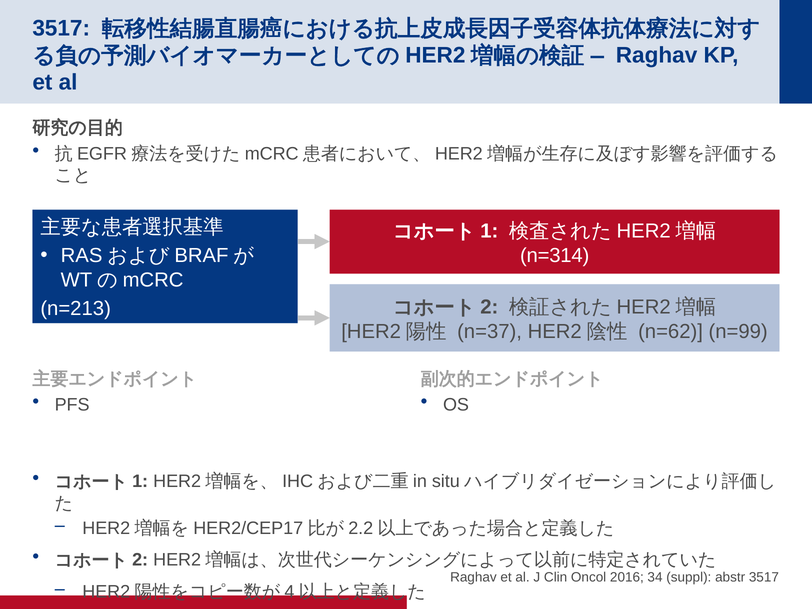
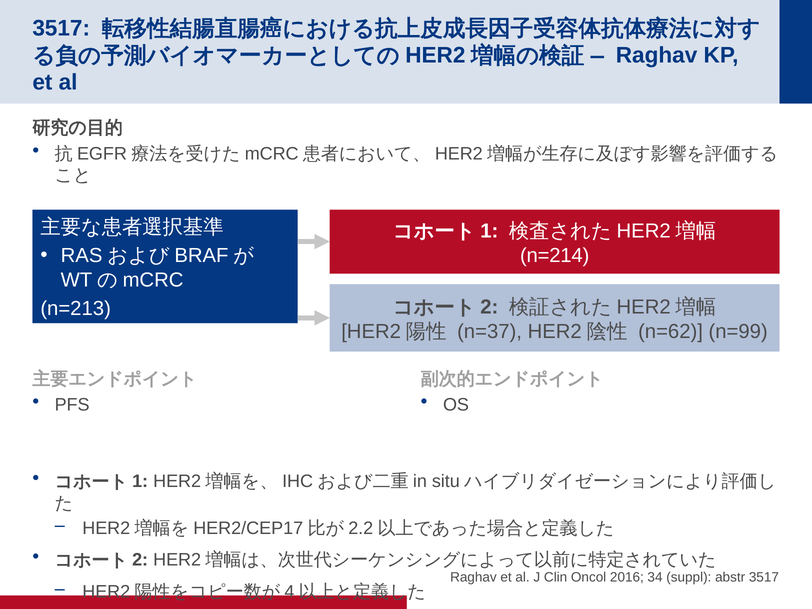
n=314: n=314 -> n=214
